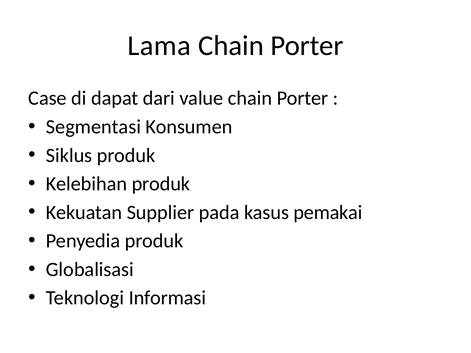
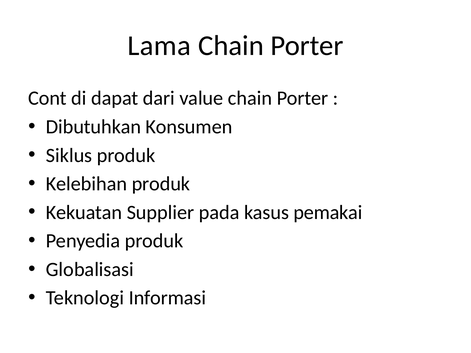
Case: Case -> Cont
Segmentasi: Segmentasi -> Dibutuhkan
